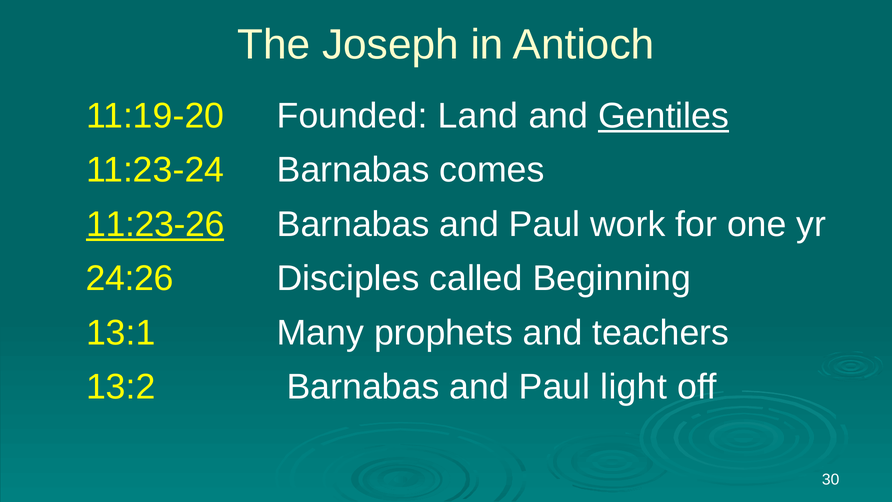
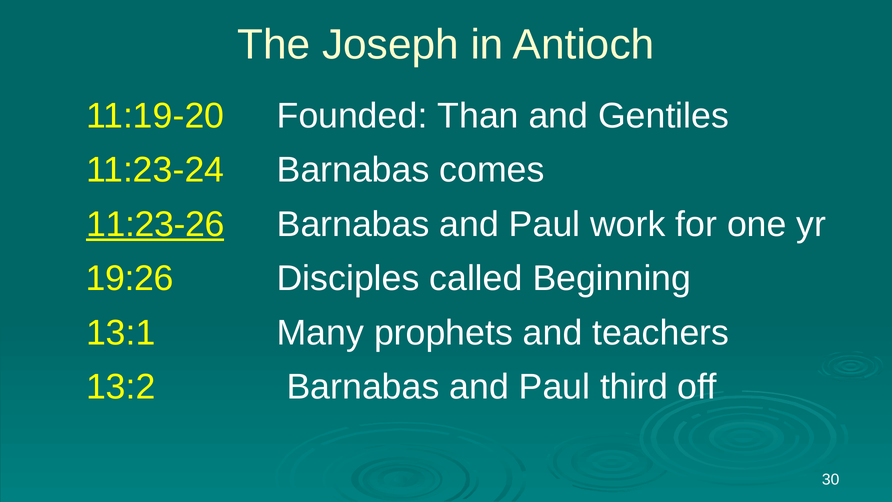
Land: Land -> Than
Gentiles underline: present -> none
24:26: 24:26 -> 19:26
light: light -> third
